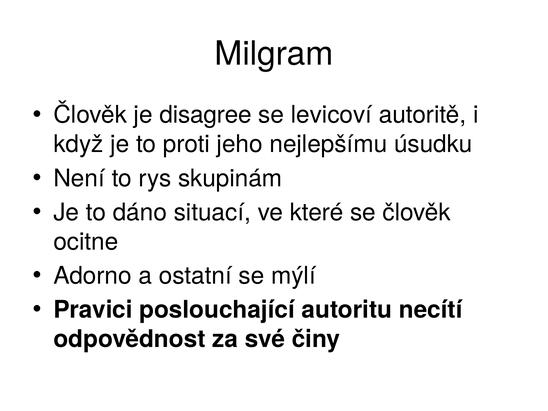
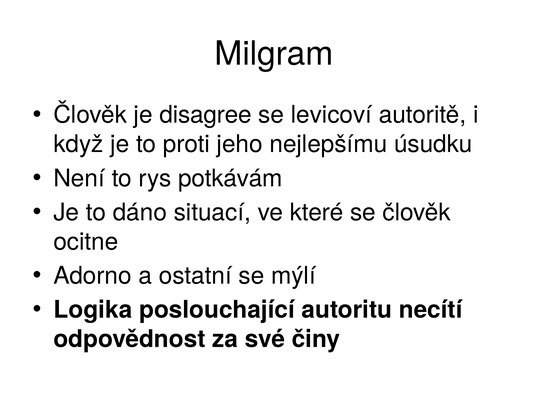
skupinám: skupinám -> potkávám
Pravici: Pravici -> Logika
